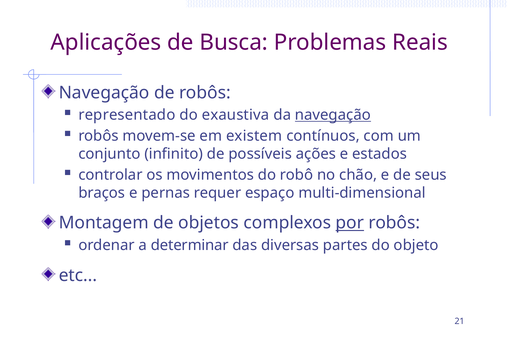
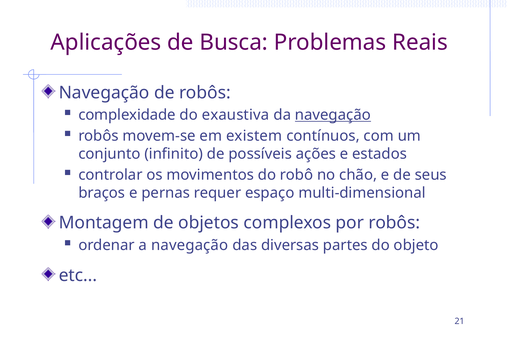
representado: representado -> complexidade
por underline: present -> none
a determinar: determinar -> navegação
